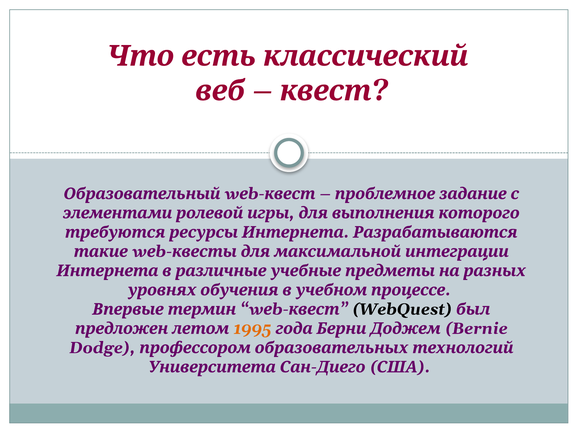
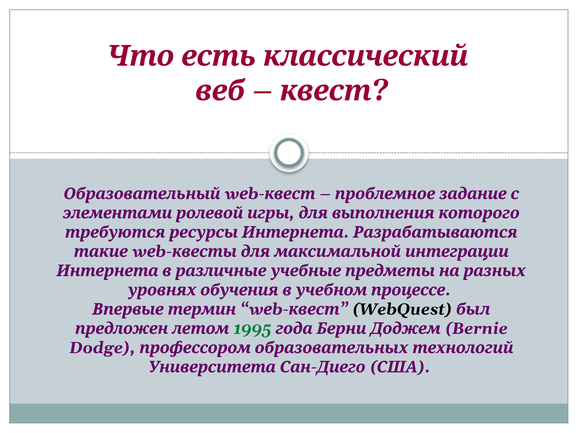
1995 colour: orange -> green
